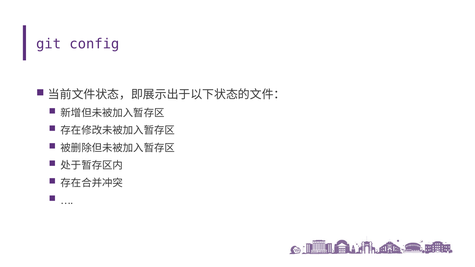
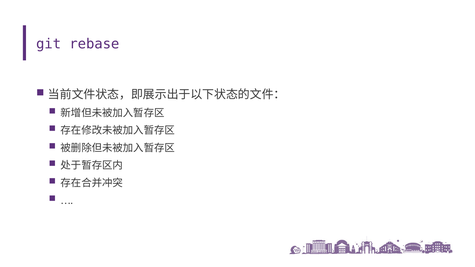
config: config -> rebase
